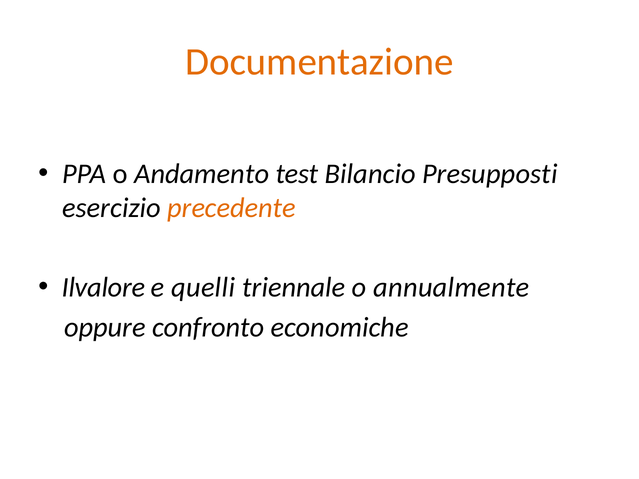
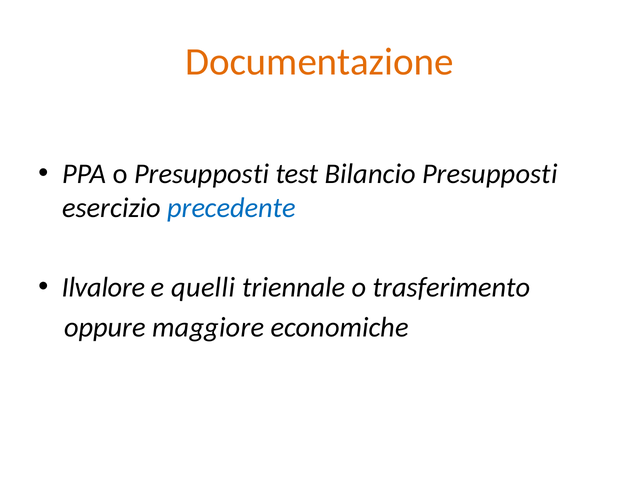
o Andamento: Andamento -> Presupposti
precedente colour: orange -> blue
annualmente: annualmente -> trasferimento
confronto: confronto -> maggiore
